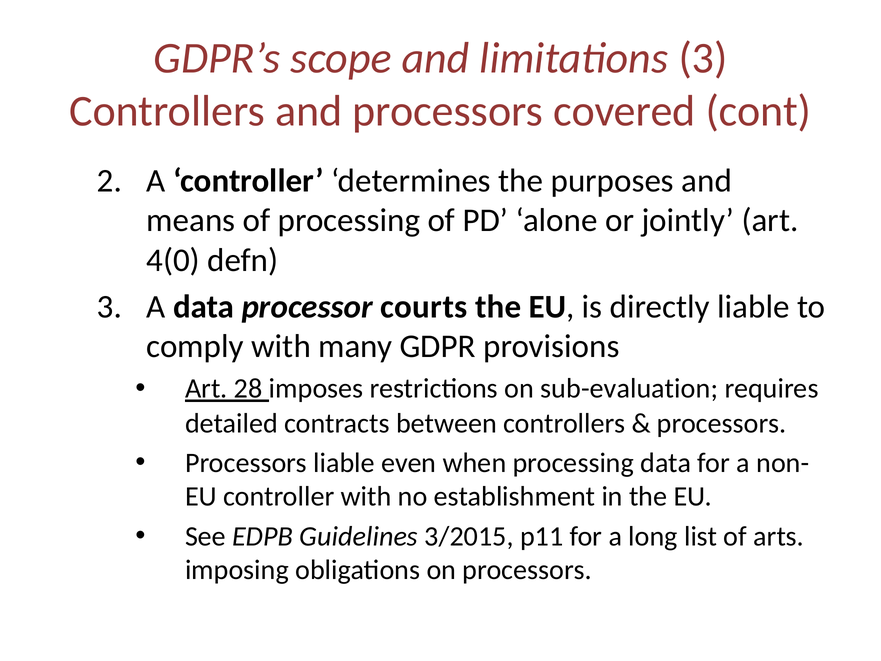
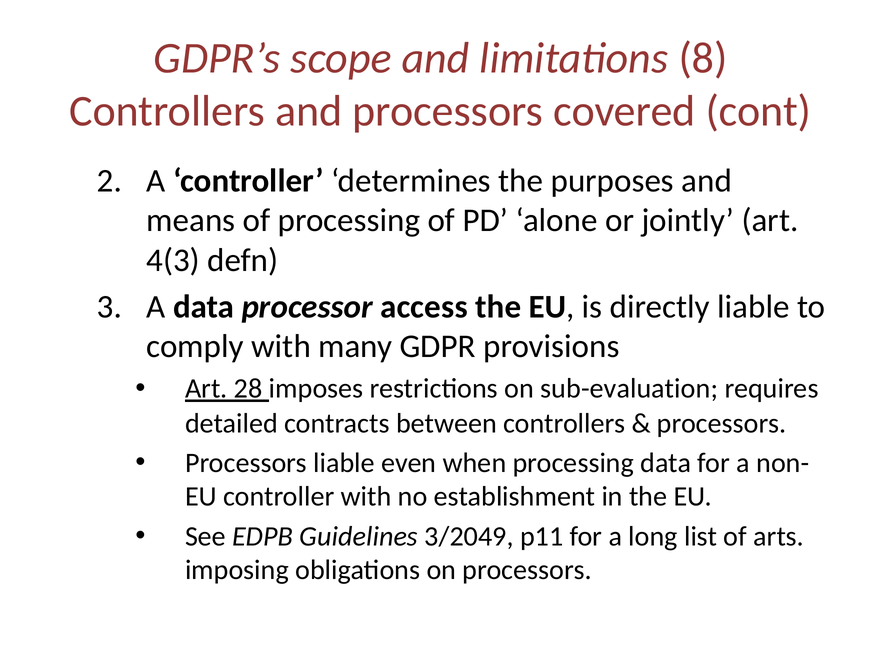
limitations 3: 3 -> 8
4(0: 4(0 -> 4(3
courts: courts -> access
3/2015: 3/2015 -> 3/2049
